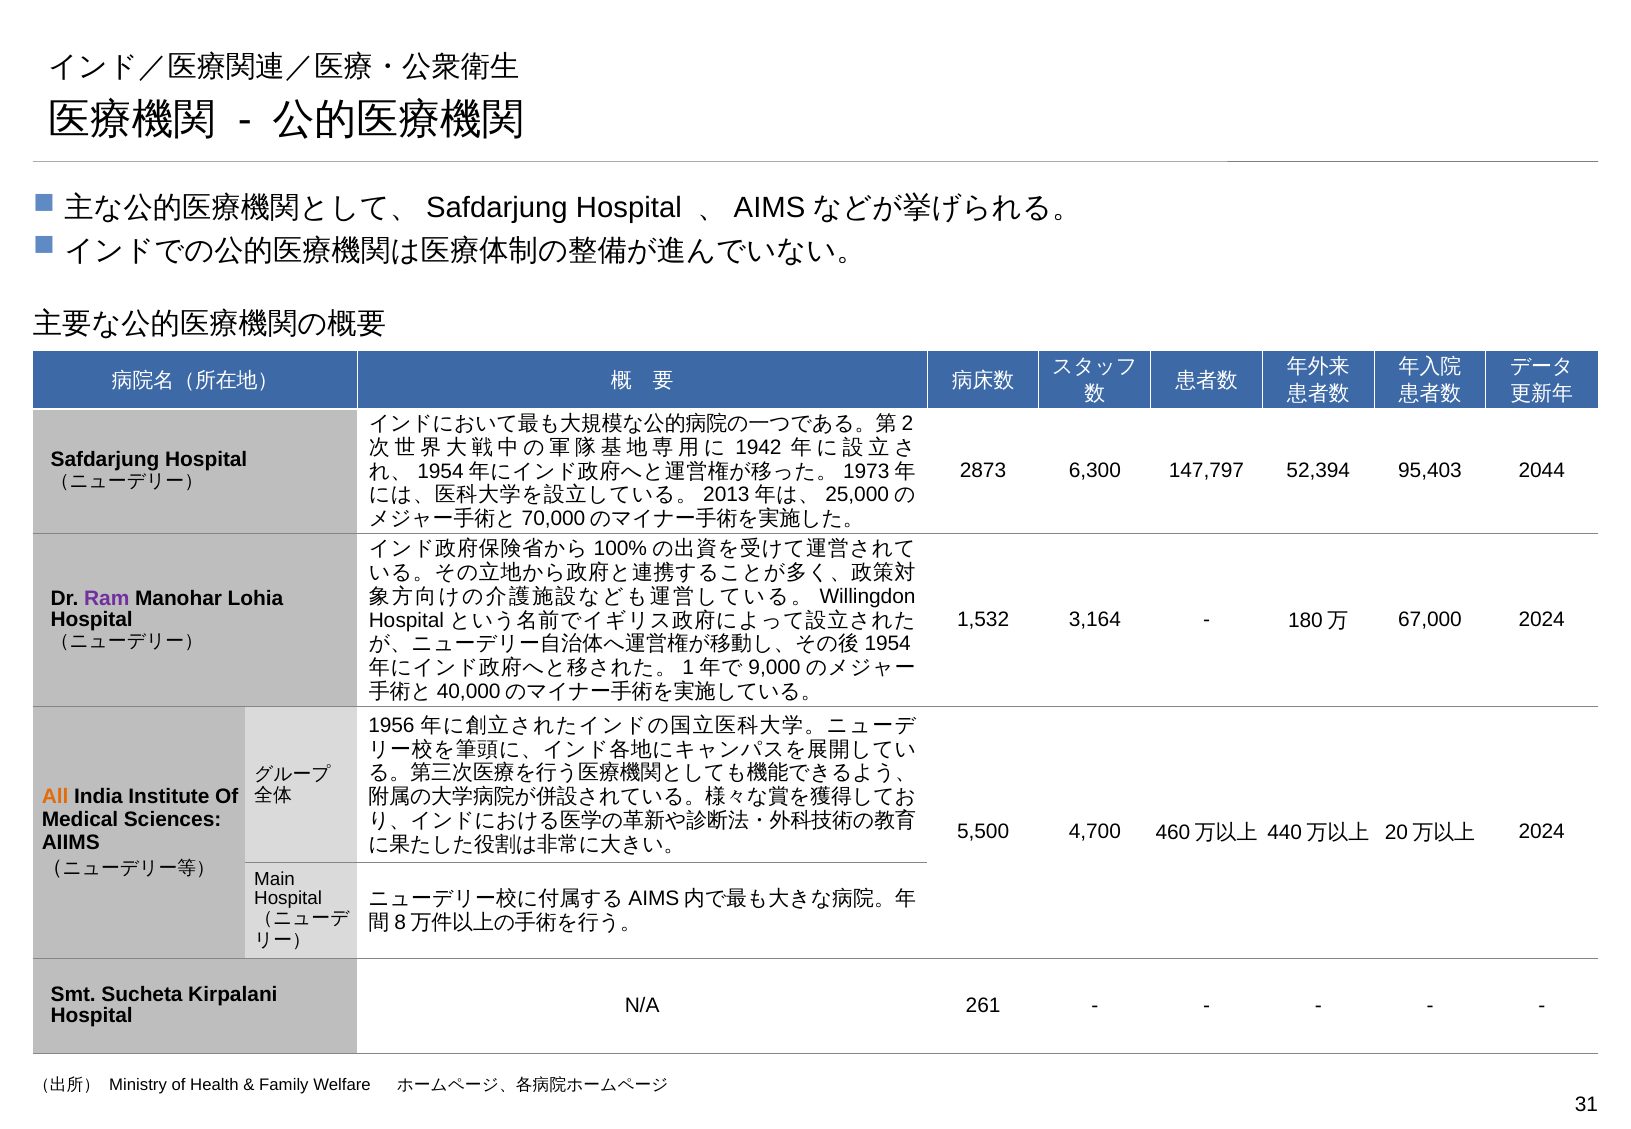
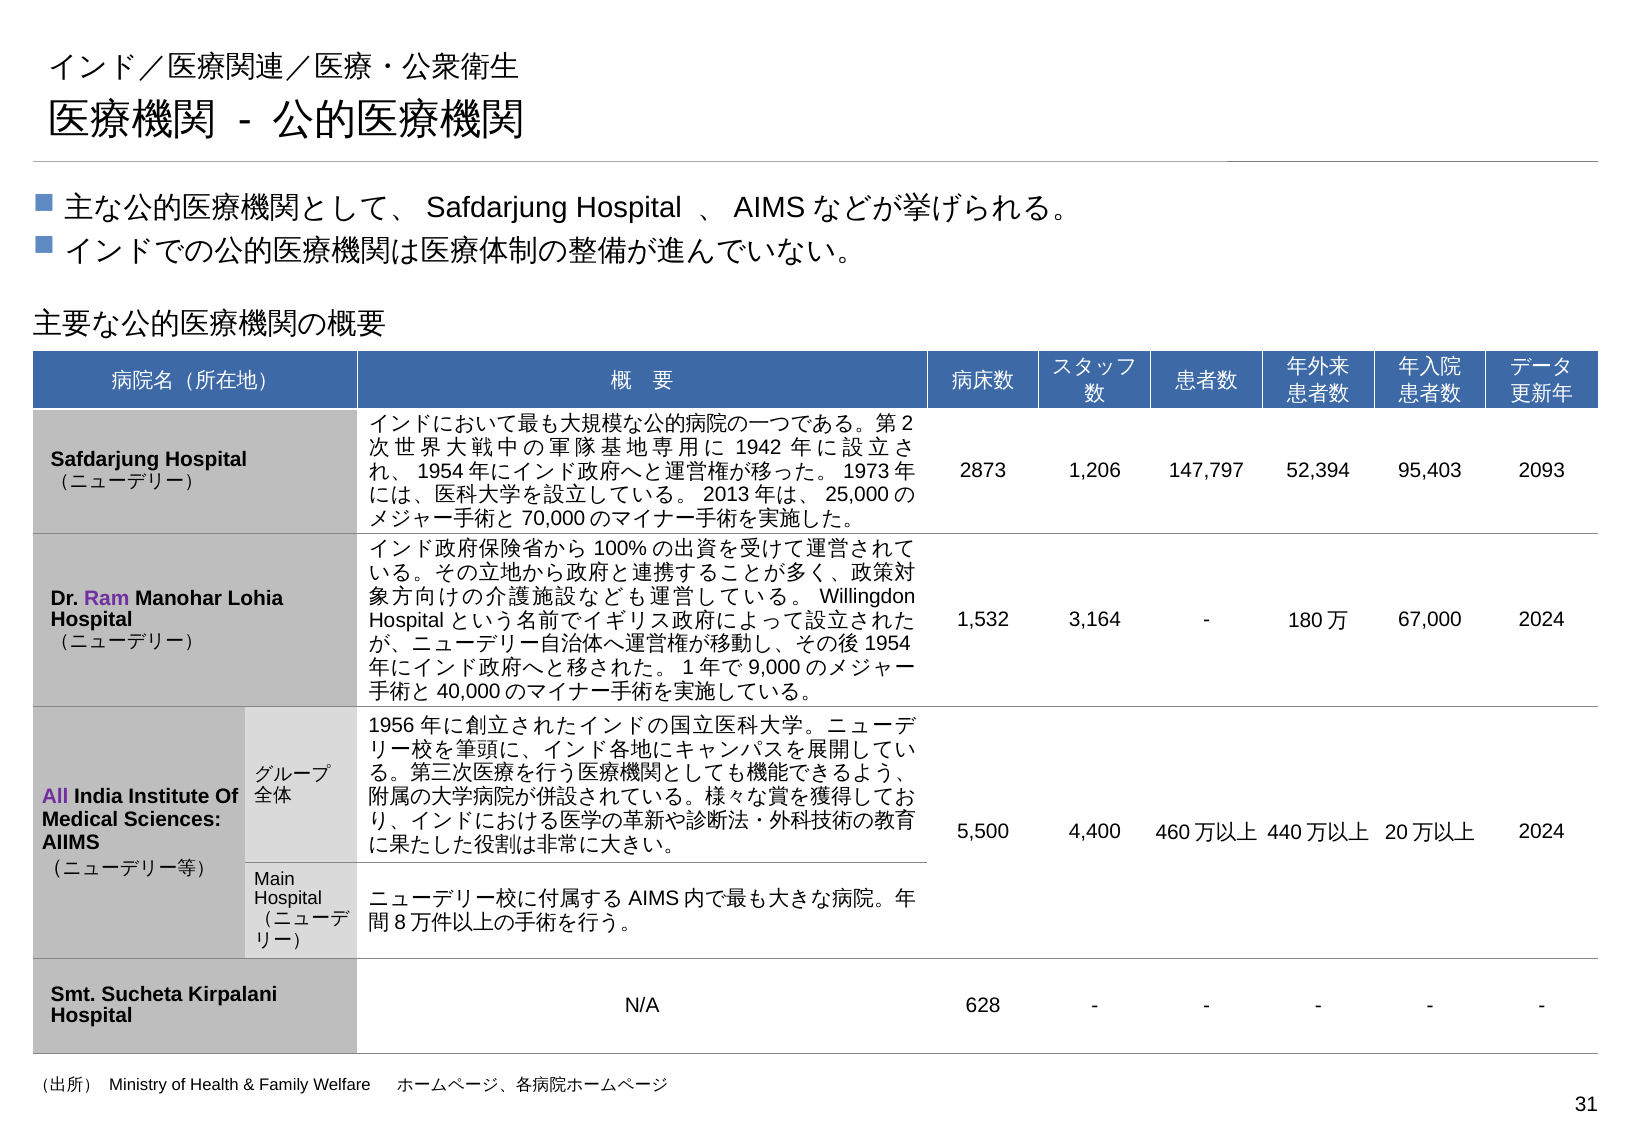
6,300: 6,300 -> 1,206
2044: 2044 -> 2093
All colour: orange -> purple
4,700: 4,700 -> 4,400
261: 261 -> 628
